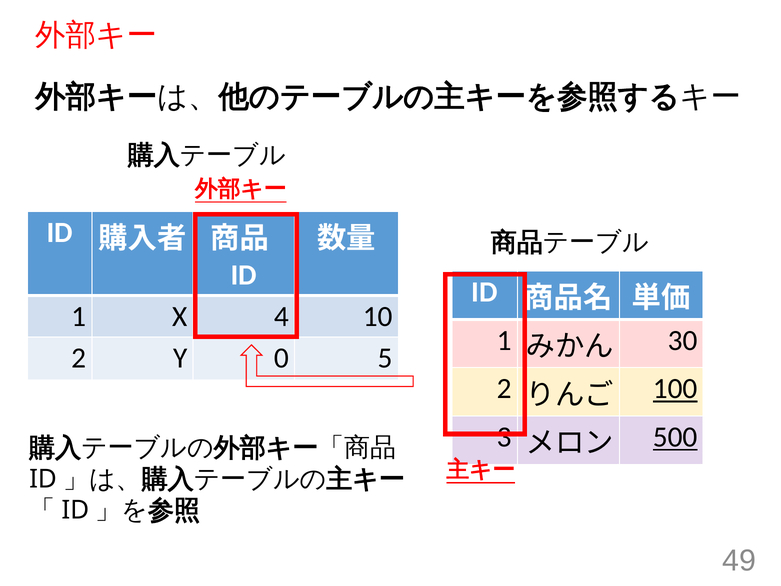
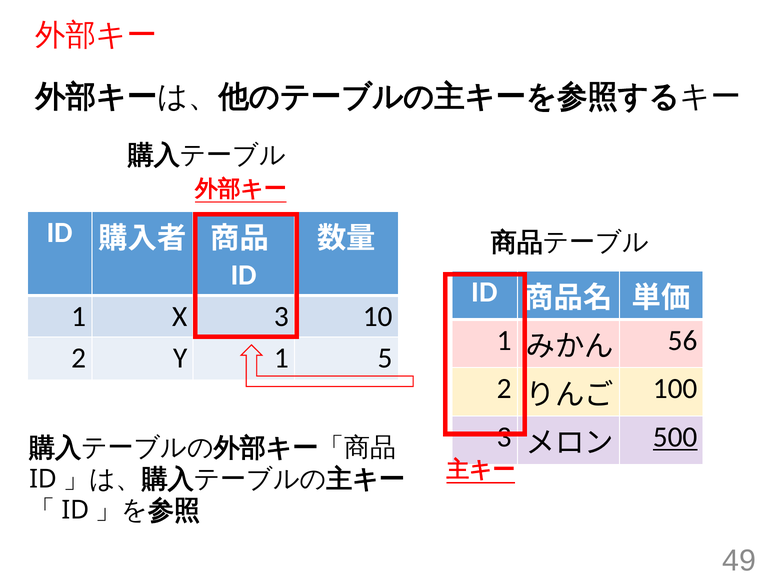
X 4: 4 -> 3
30: 30 -> 56
Y 0: 0 -> 1
100 underline: present -> none
